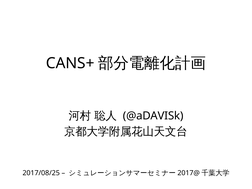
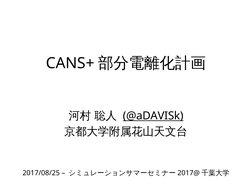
@aDAVISk underline: none -> present
